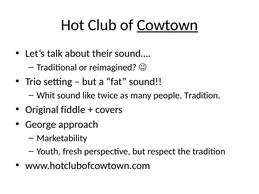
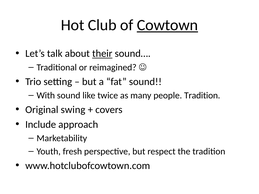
their underline: none -> present
Whit: Whit -> With
fiddle: fiddle -> swing
George: George -> Include
